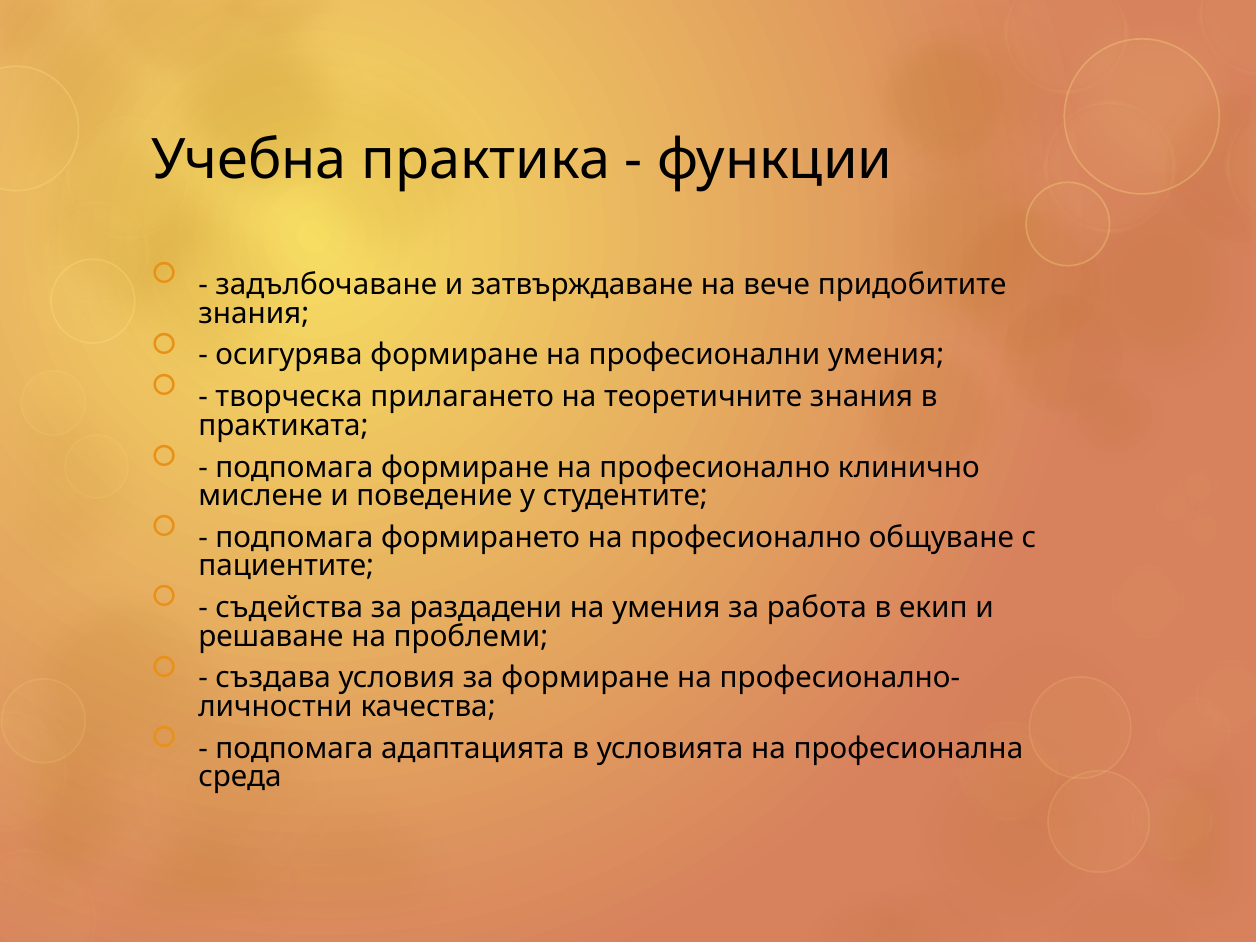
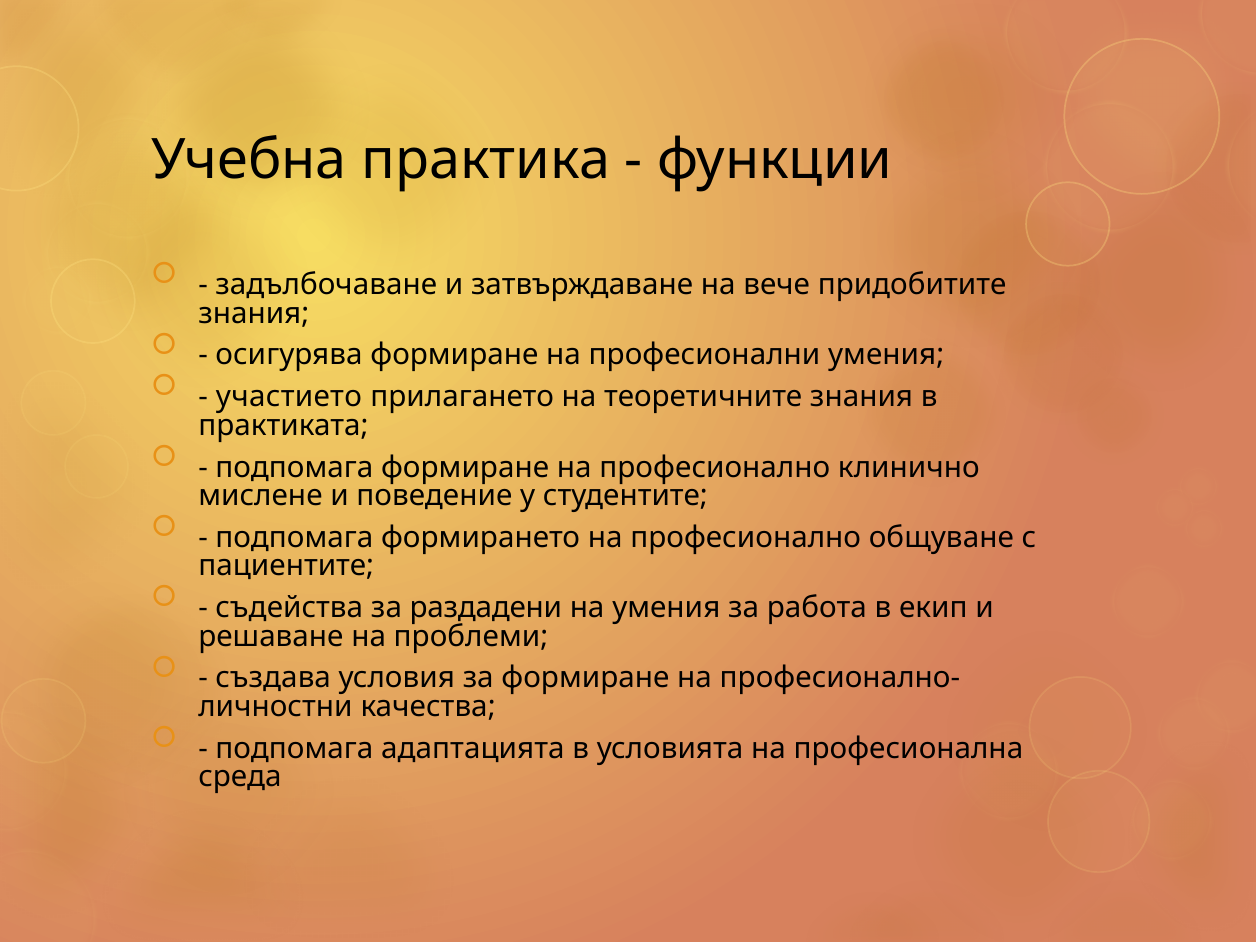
творческа: творческа -> участието
